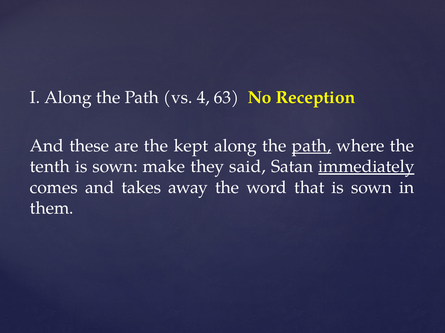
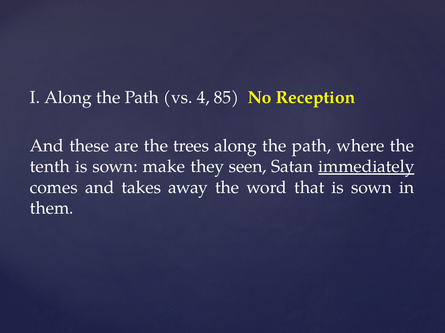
63: 63 -> 85
kept: kept -> trees
path at (312, 146) underline: present -> none
said: said -> seen
